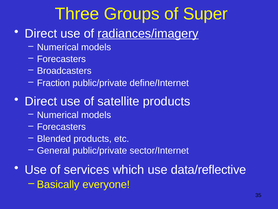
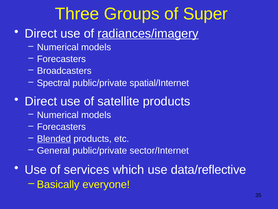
Fraction: Fraction -> Spectral
define/Internet: define/Internet -> spatial/Internet
Blended underline: none -> present
